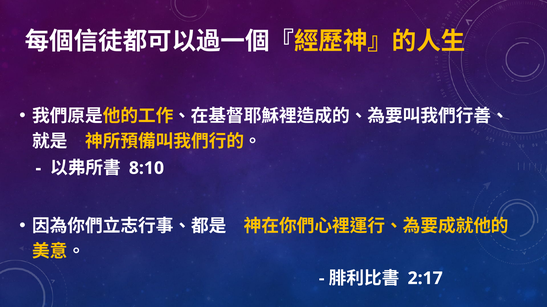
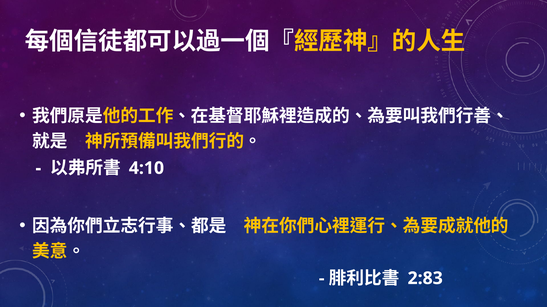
8:10: 8:10 -> 4:10
2:17: 2:17 -> 2:83
